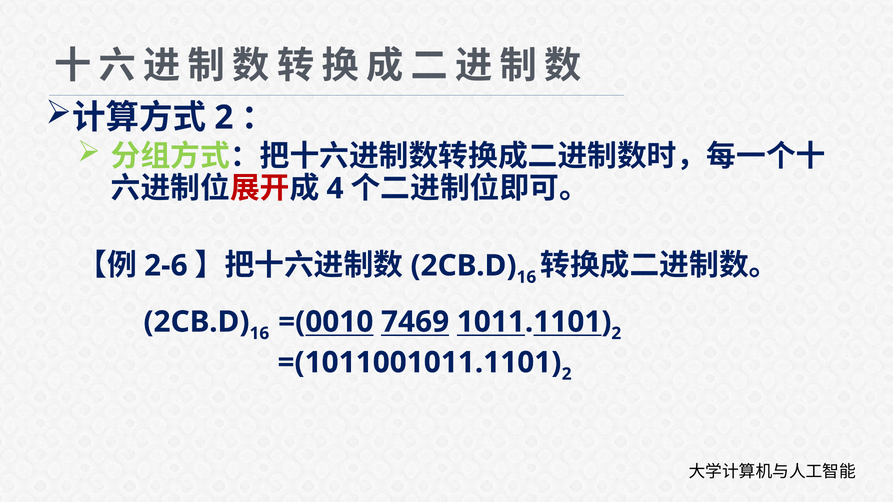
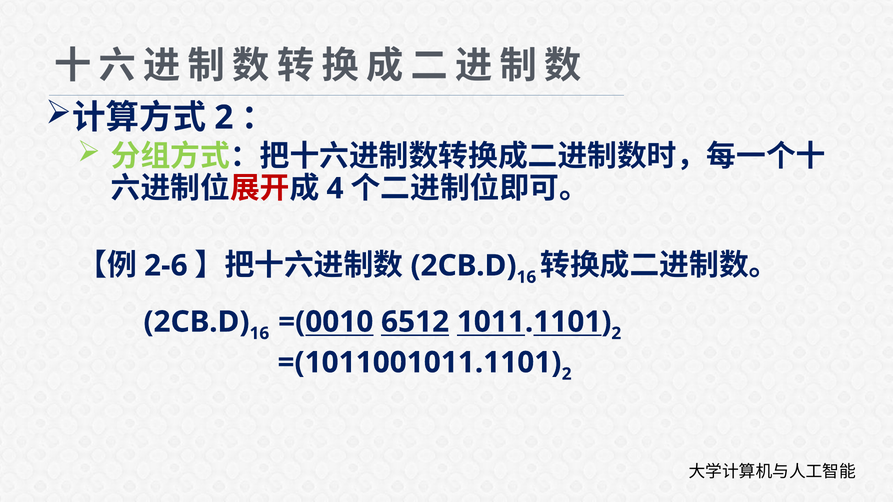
7469: 7469 -> 6512
